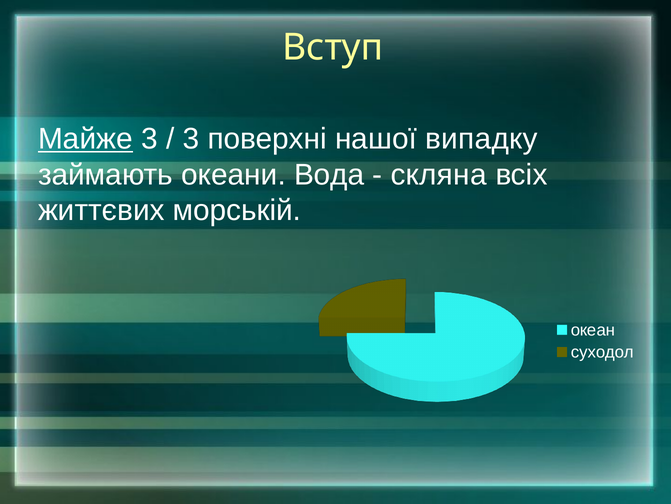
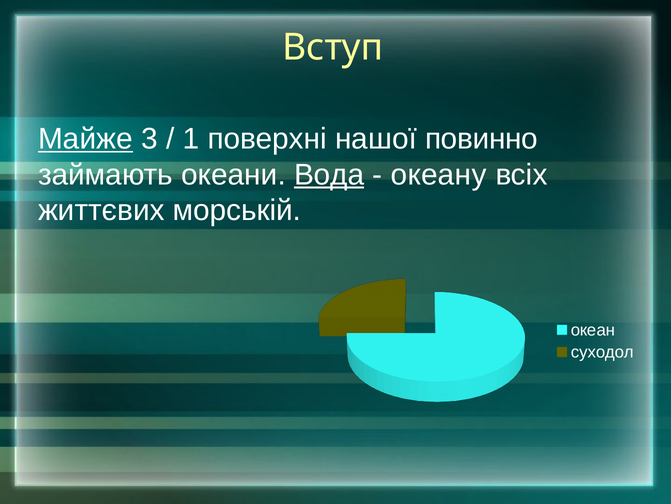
3 at (191, 139): 3 -> 1
випадку: випадку -> повинно
Вода underline: none -> present
скляна: скляна -> океану
